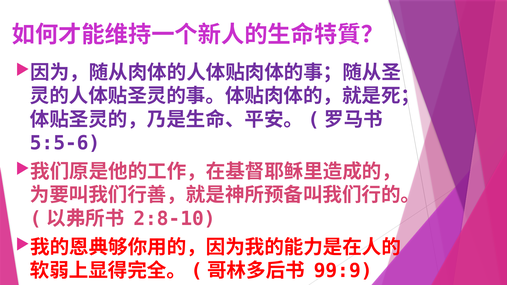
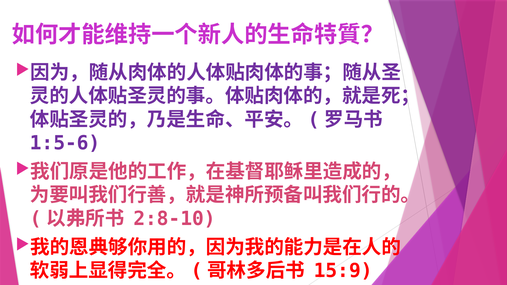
5:5-6: 5:5-6 -> 1:5-6
99:9: 99:9 -> 15:9
